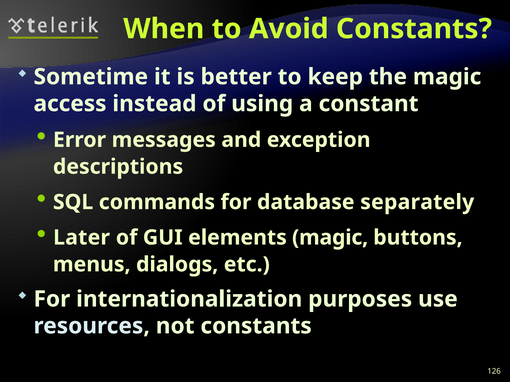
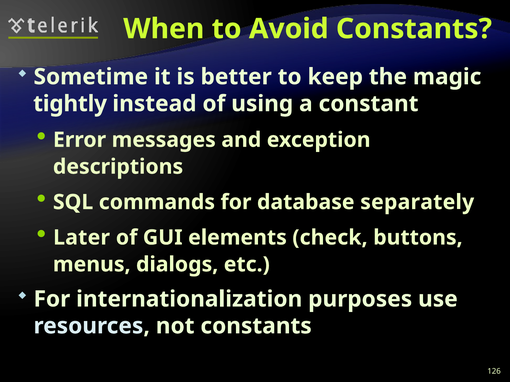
access: access -> tightly
elements magic: magic -> check
